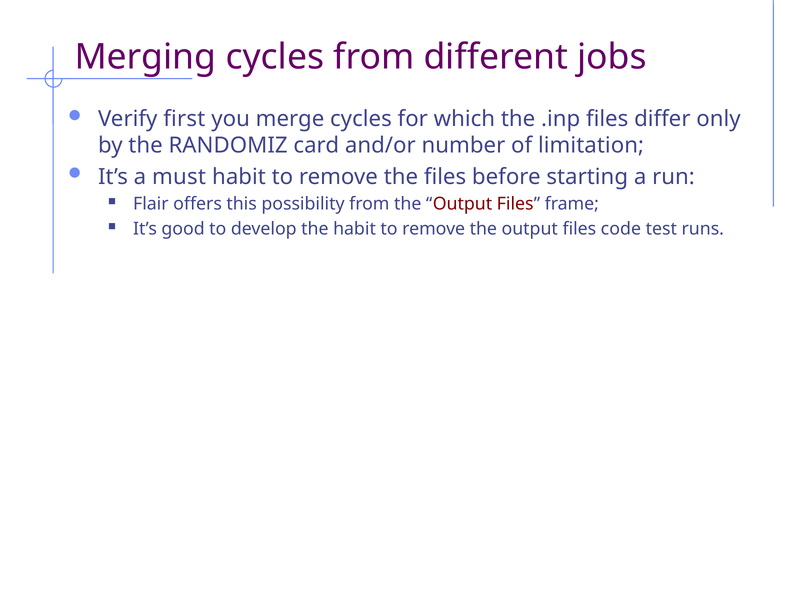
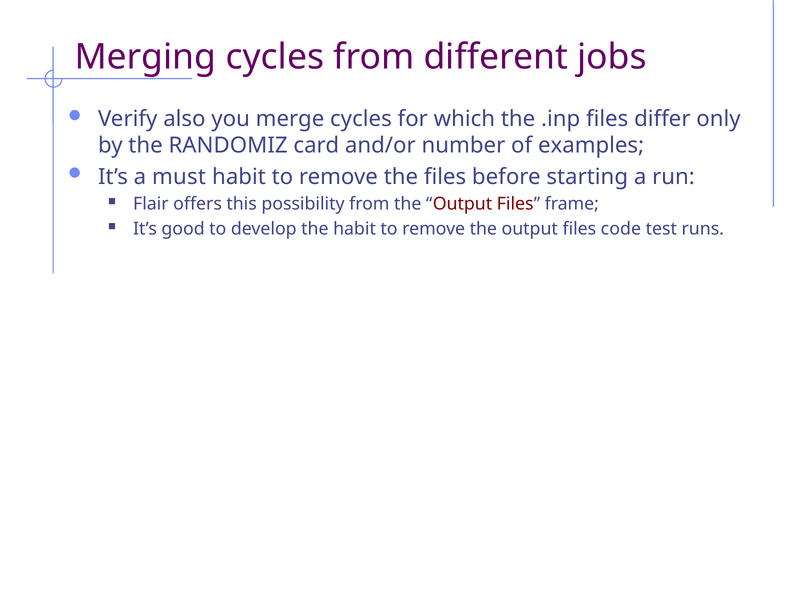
first: first -> also
limitation: limitation -> examples
